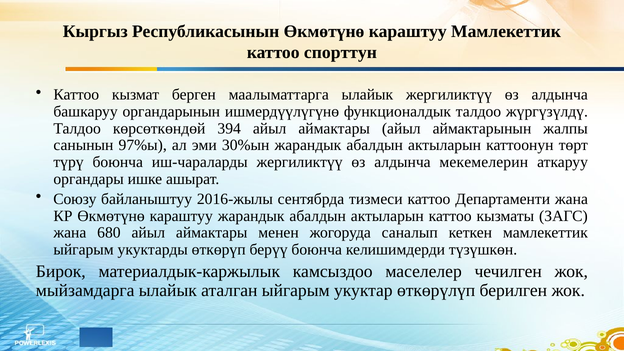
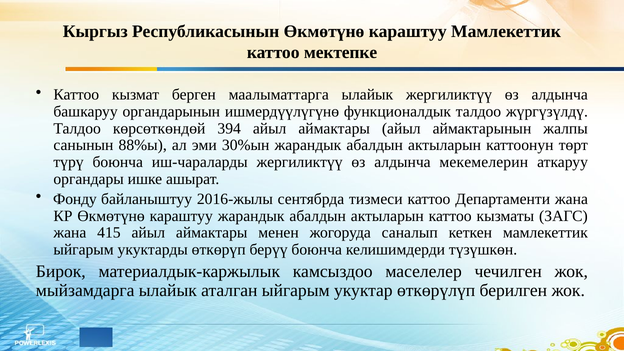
спорттун: спорттун -> мектепке
97%ы: 97%ы -> 88%ы
Союзу: Союзу -> Фонду
680: 680 -> 415
